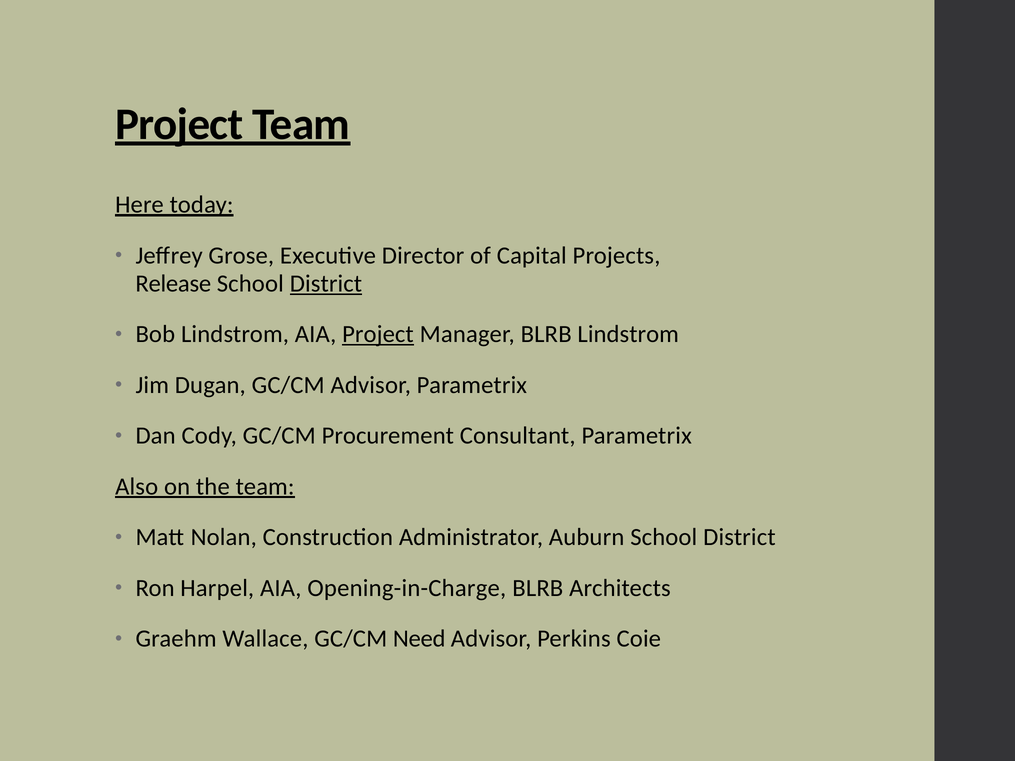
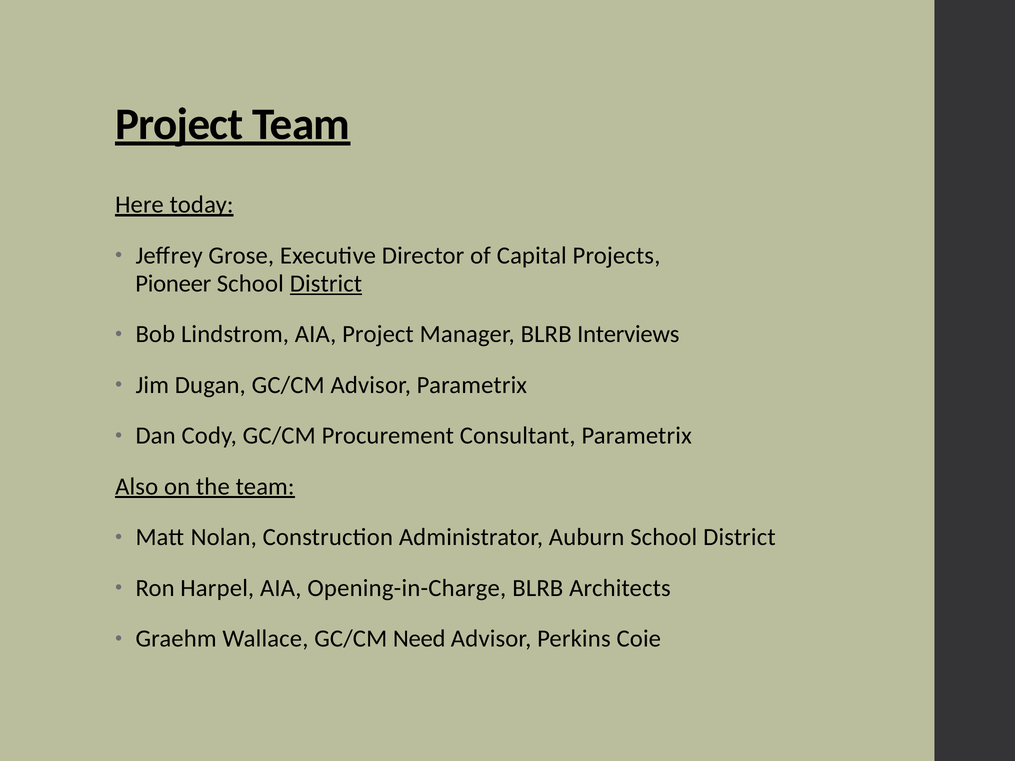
Release: Release -> Pioneer
Project at (378, 334) underline: present -> none
BLRB Lindstrom: Lindstrom -> Interviews
